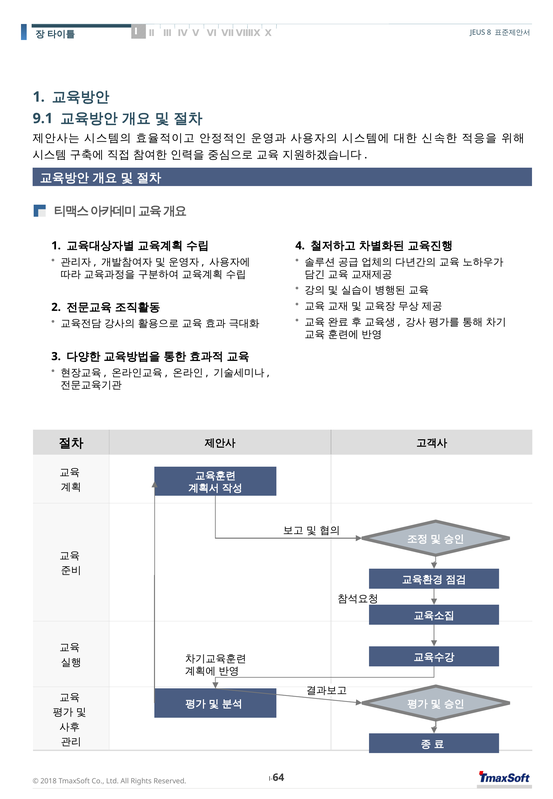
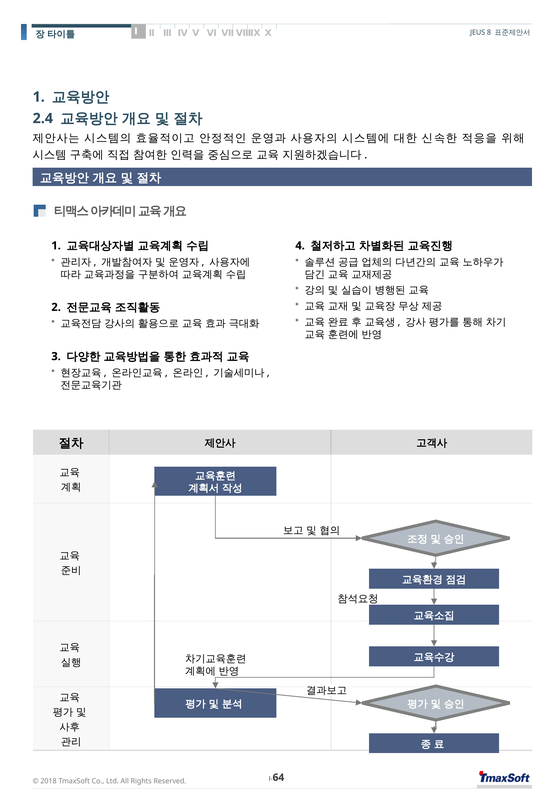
9.1: 9.1 -> 2.4
